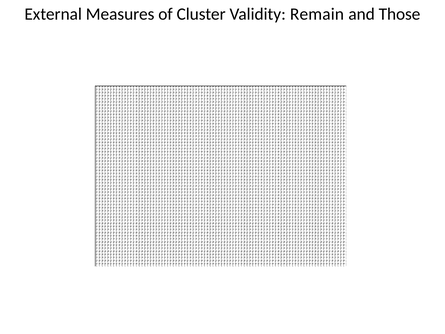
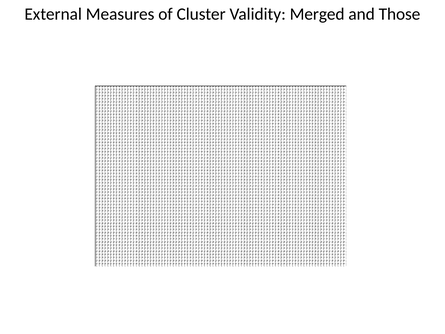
Remain: Remain -> Merged
